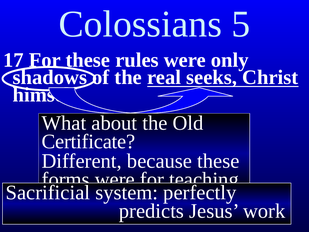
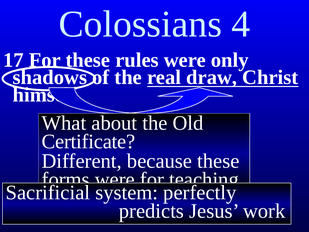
5: 5 -> 4
seeks: seeks -> draw
